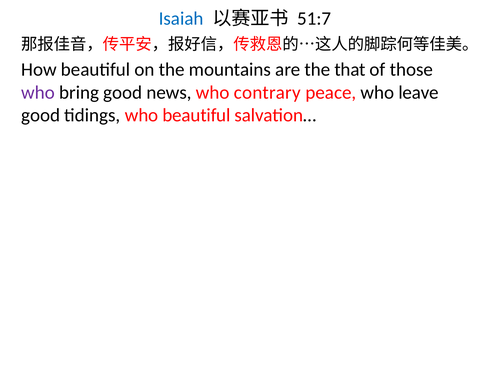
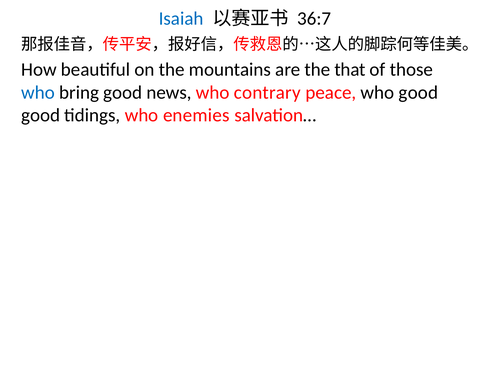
51:7: 51:7 -> 36:7
who at (38, 93) colour: purple -> blue
who leave: leave -> good
who beautiful: beautiful -> enemies
